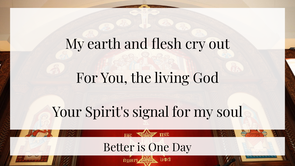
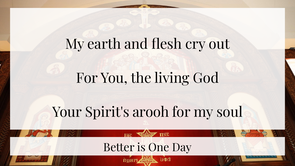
signal: signal -> arooh
